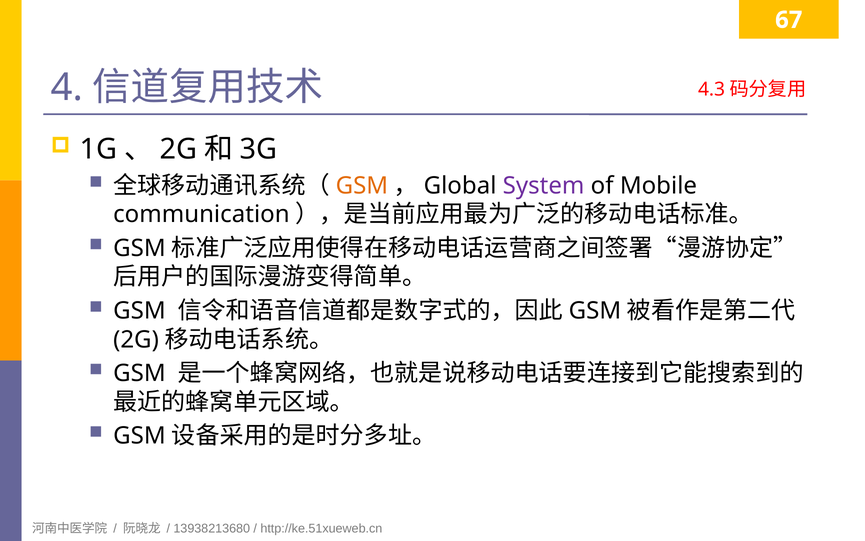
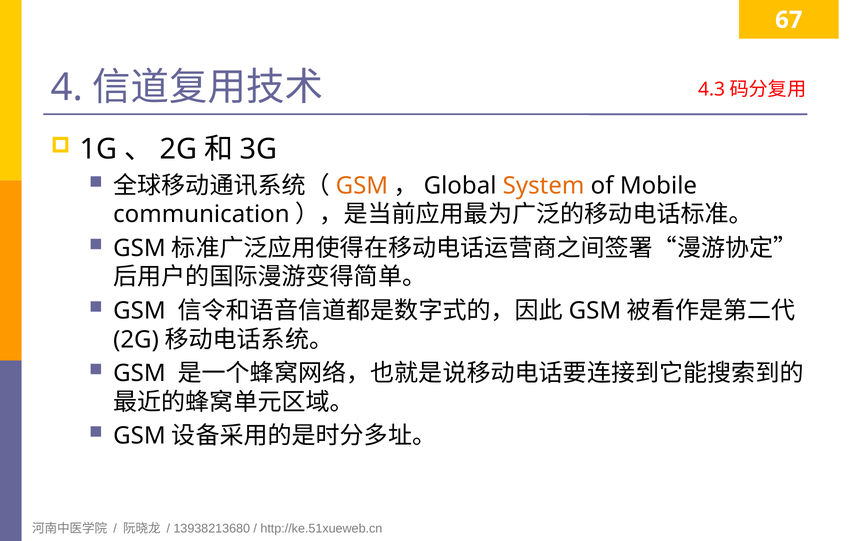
System colour: purple -> orange
